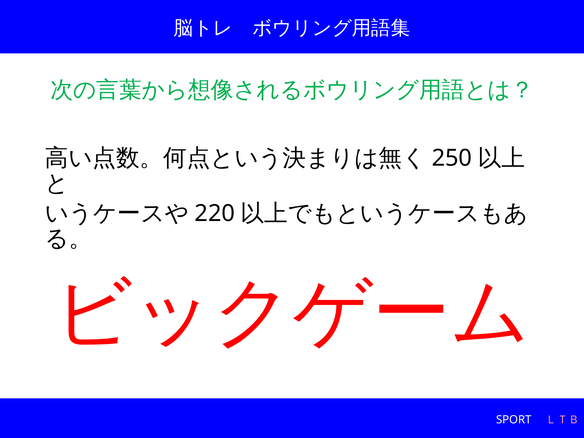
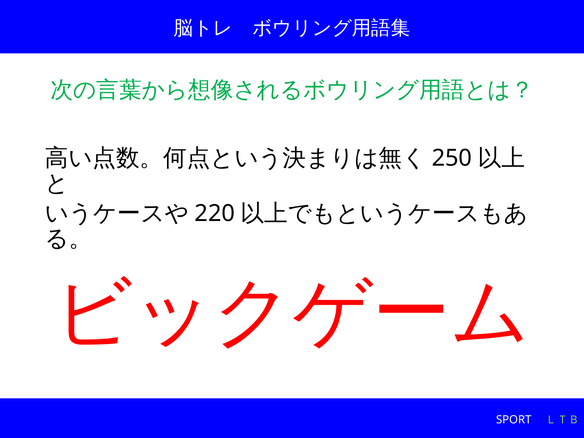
ＬＴＢ colour: pink -> light green
